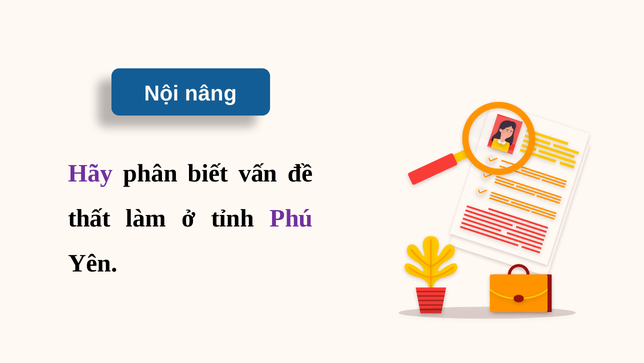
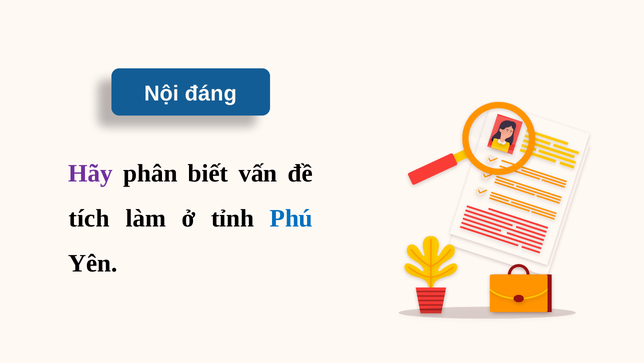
nâng: nâng -> đáng
thất: thất -> tích
Phú colour: purple -> blue
